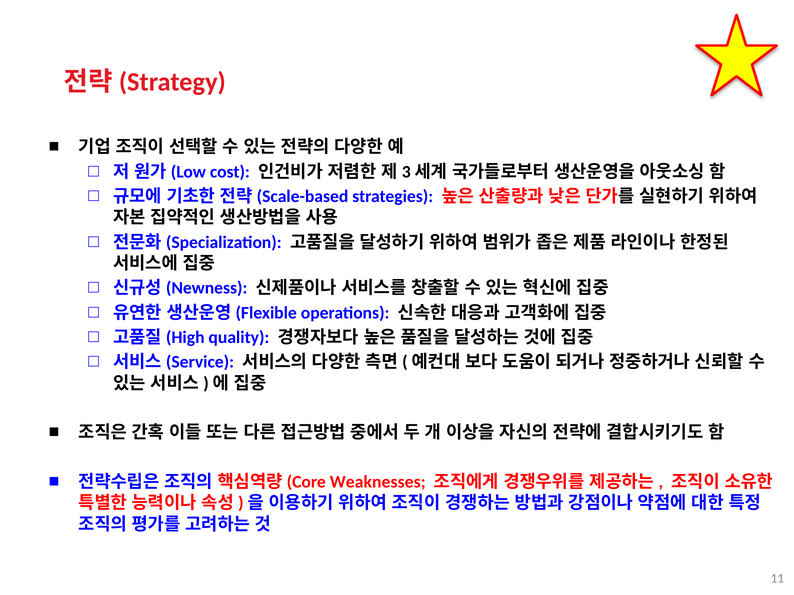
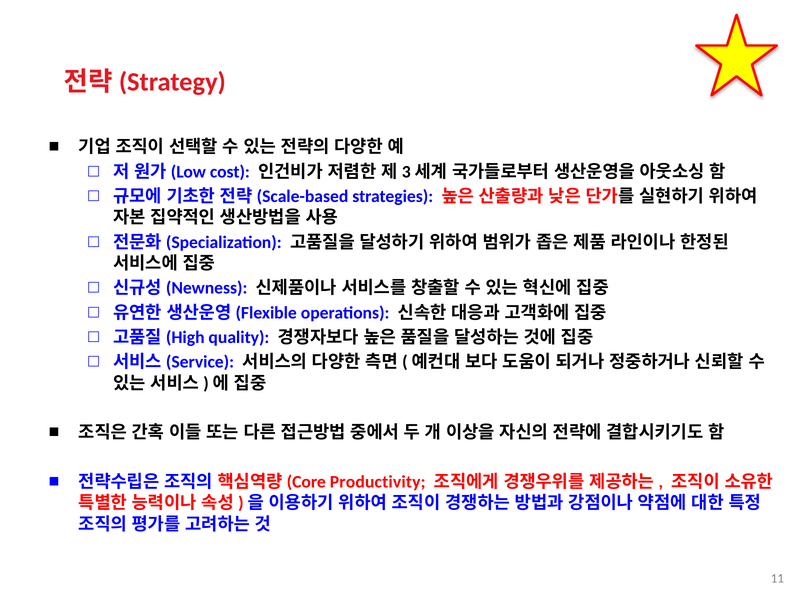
Weaknesses: Weaknesses -> Productivity
